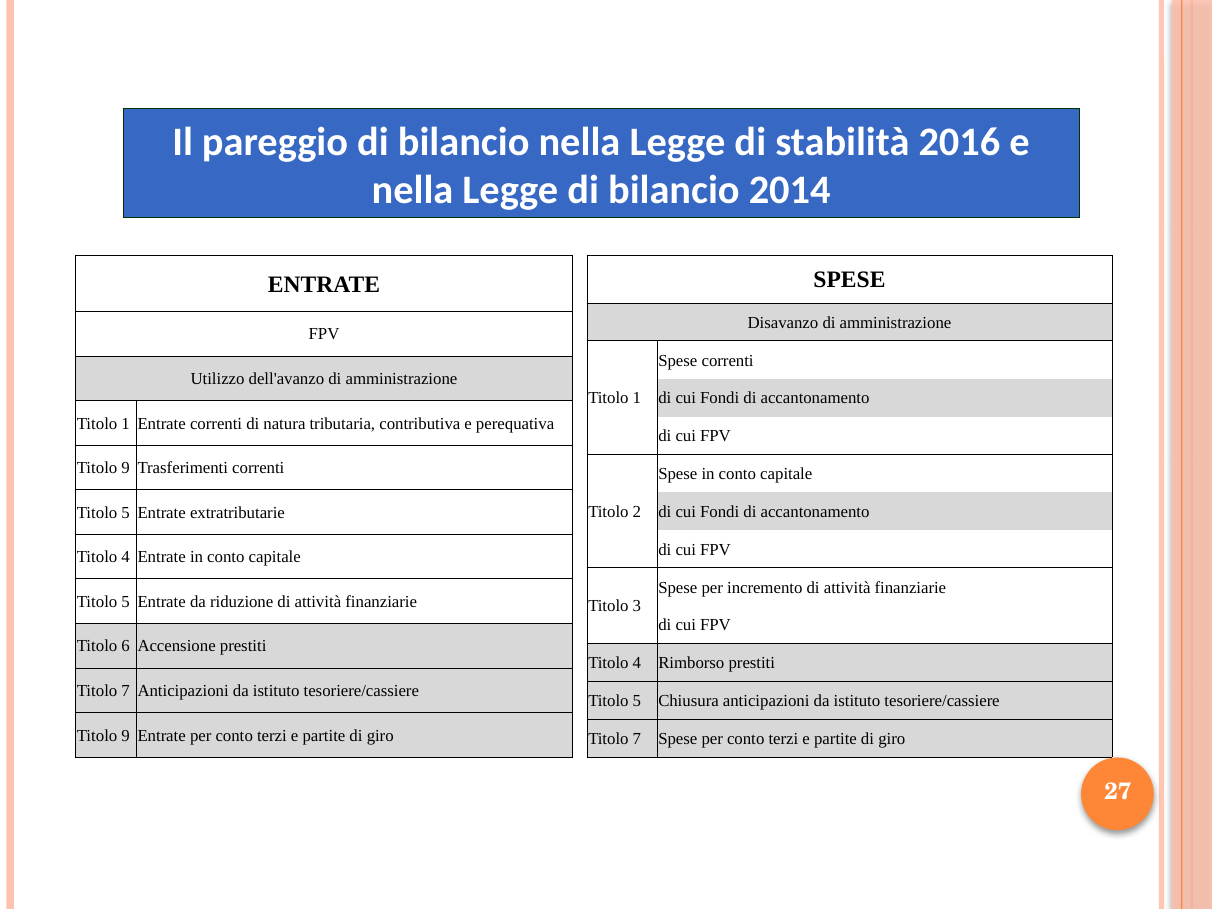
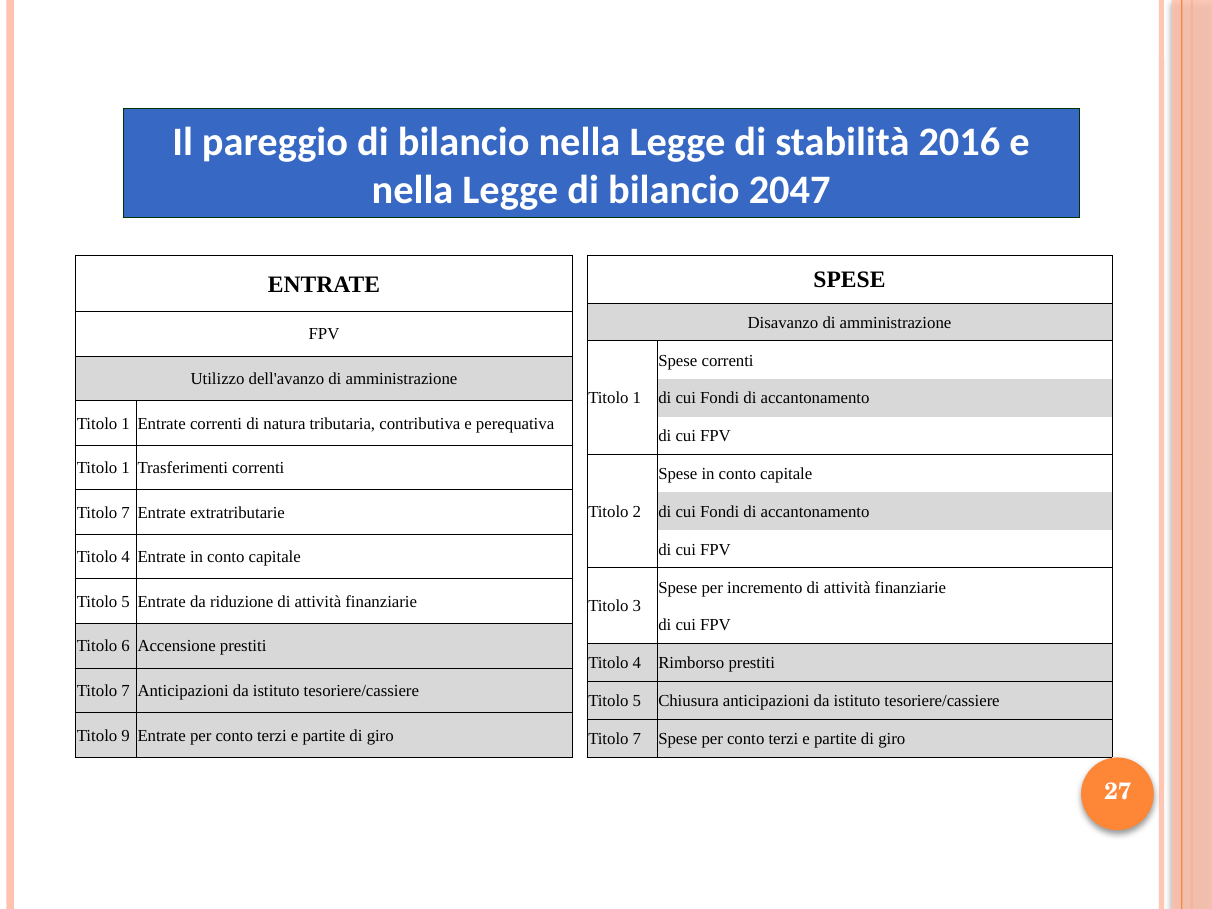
2014: 2014 -> 2047
9 at (126, 468): 9 -> 1
5 at (126, 513): 5 -> 7
